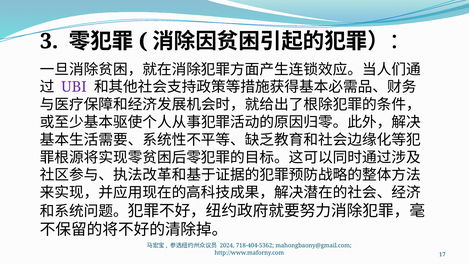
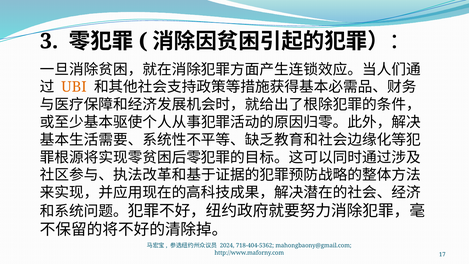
UBI colour: purple -> orange
